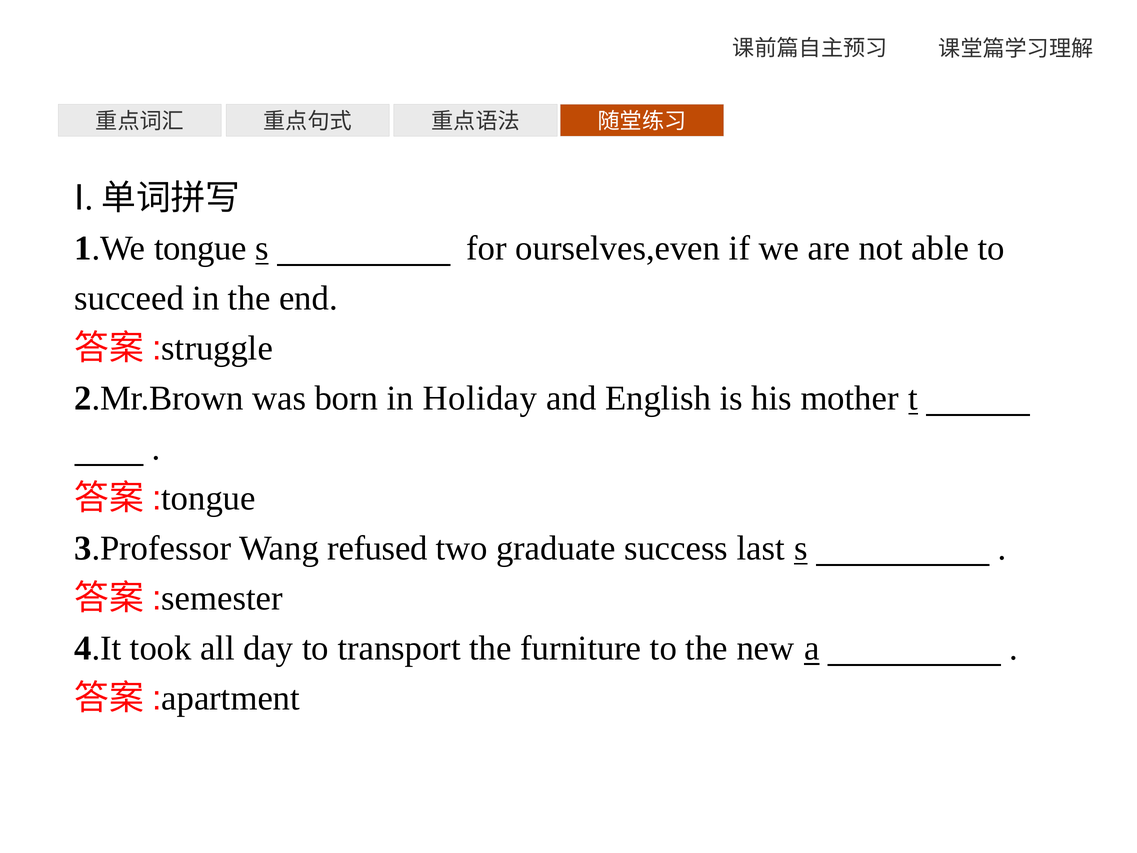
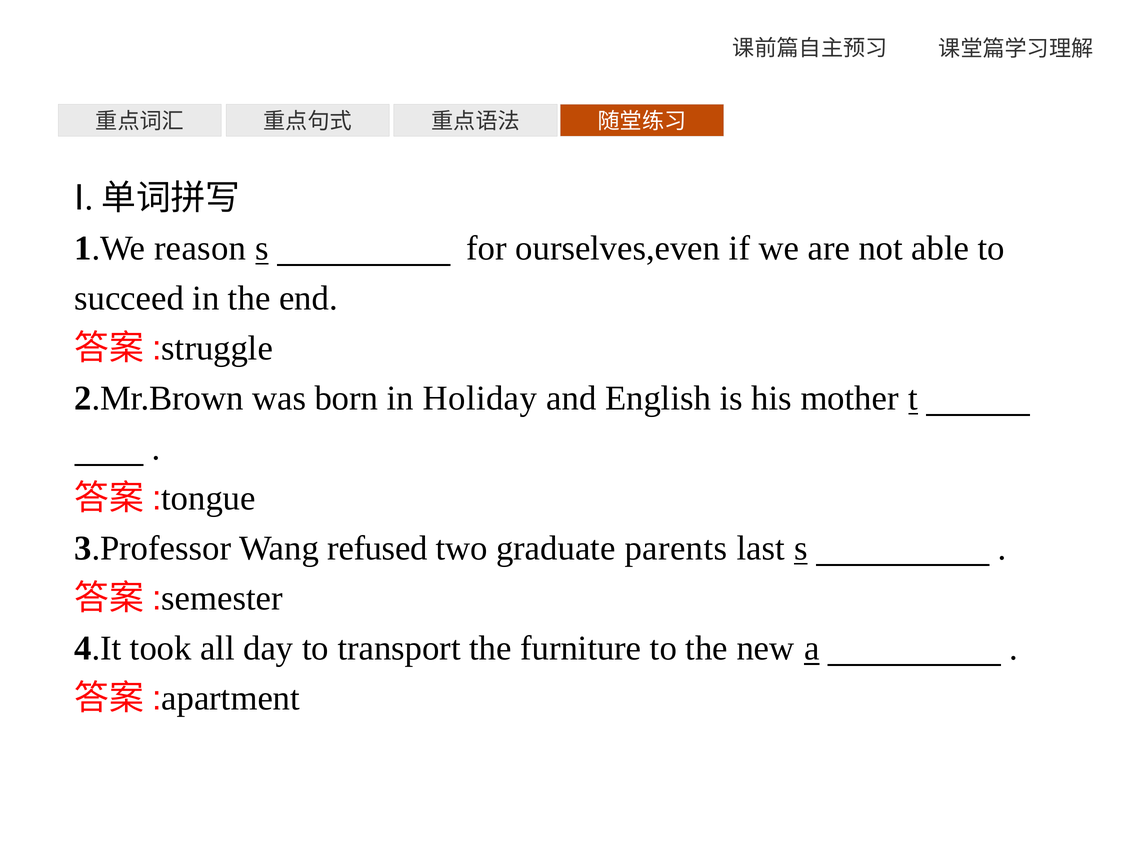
tongue: tongue -> reason
success: success -> parents
